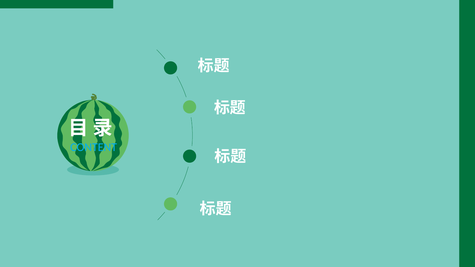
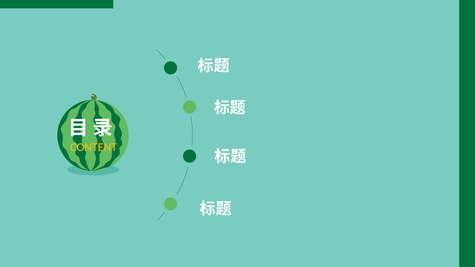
CONTENT colour: light blue -> yellow
